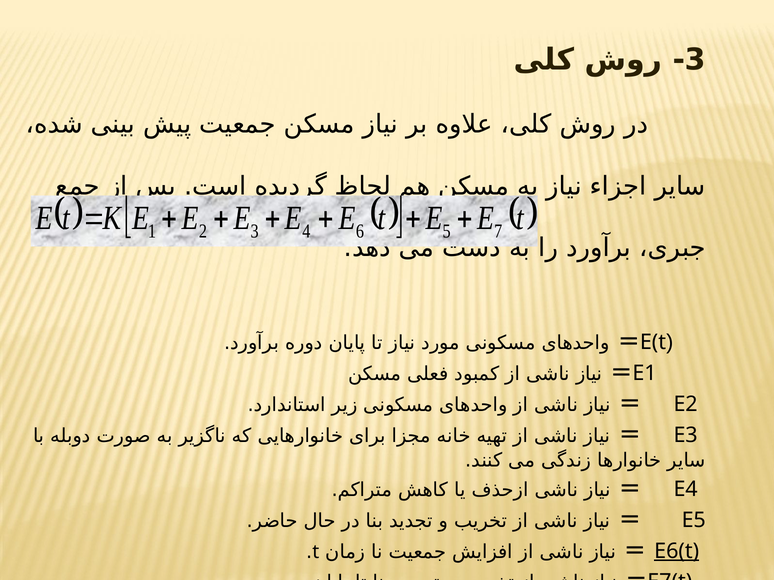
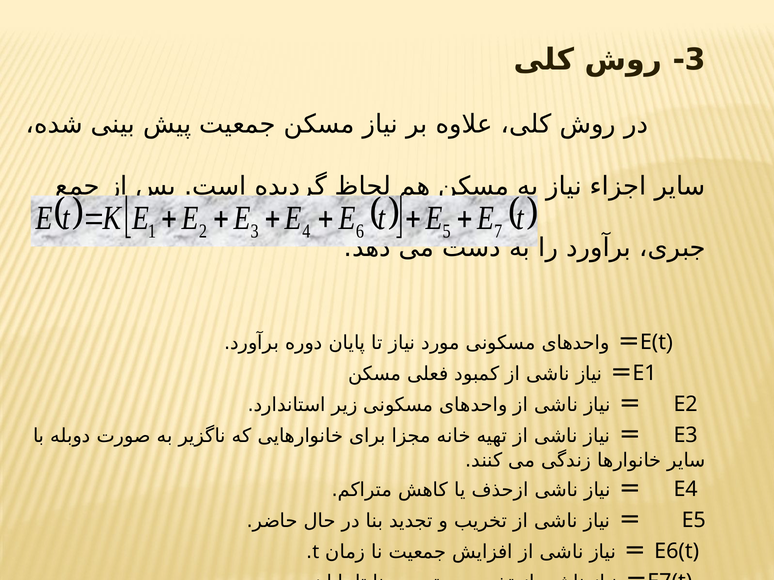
E6(t underline: present -> none
